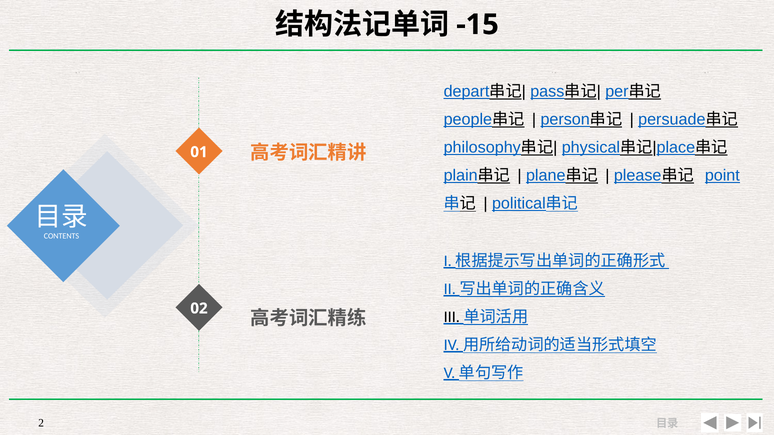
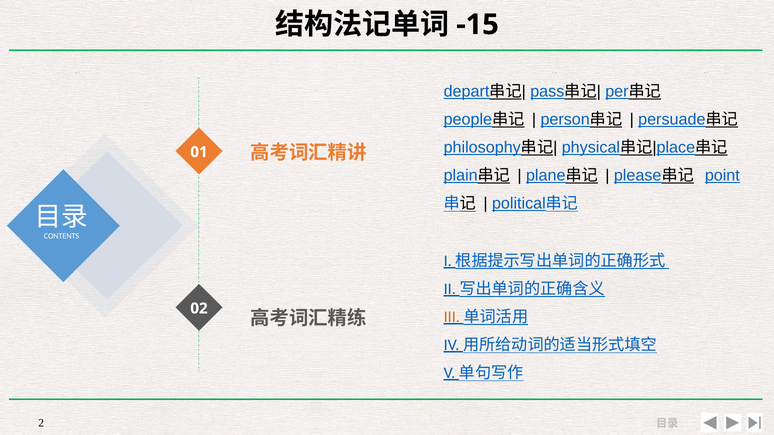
III colour: black -> orange
